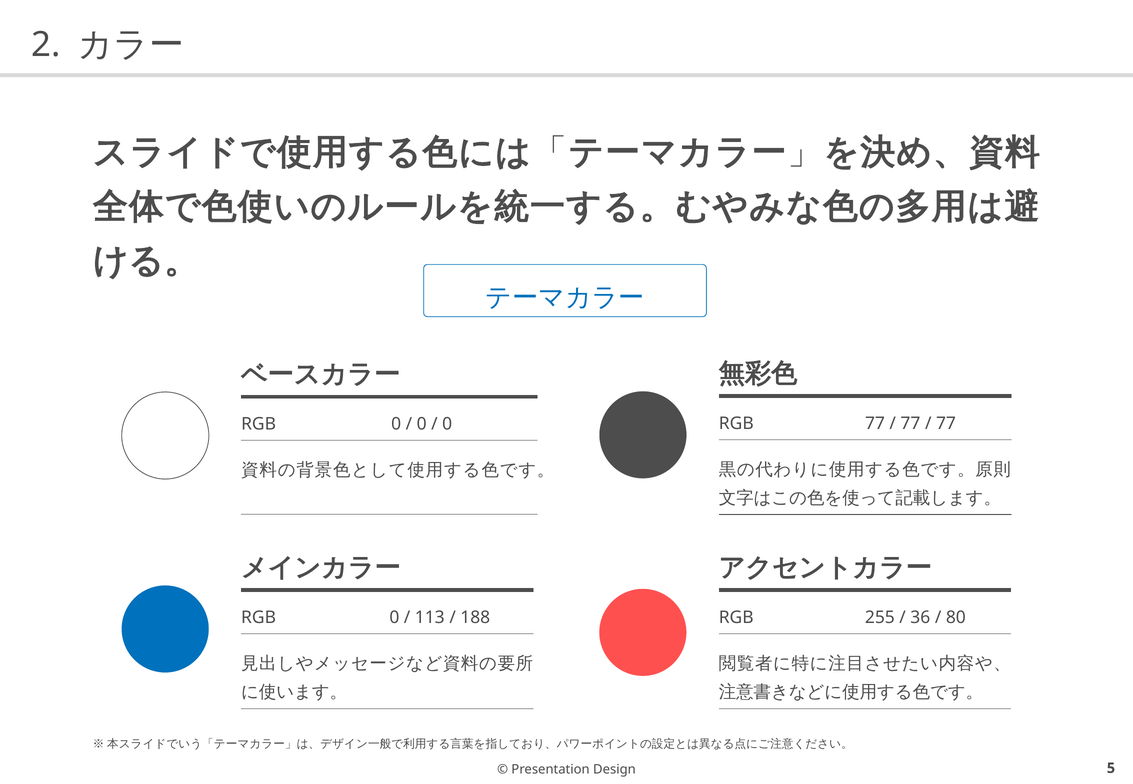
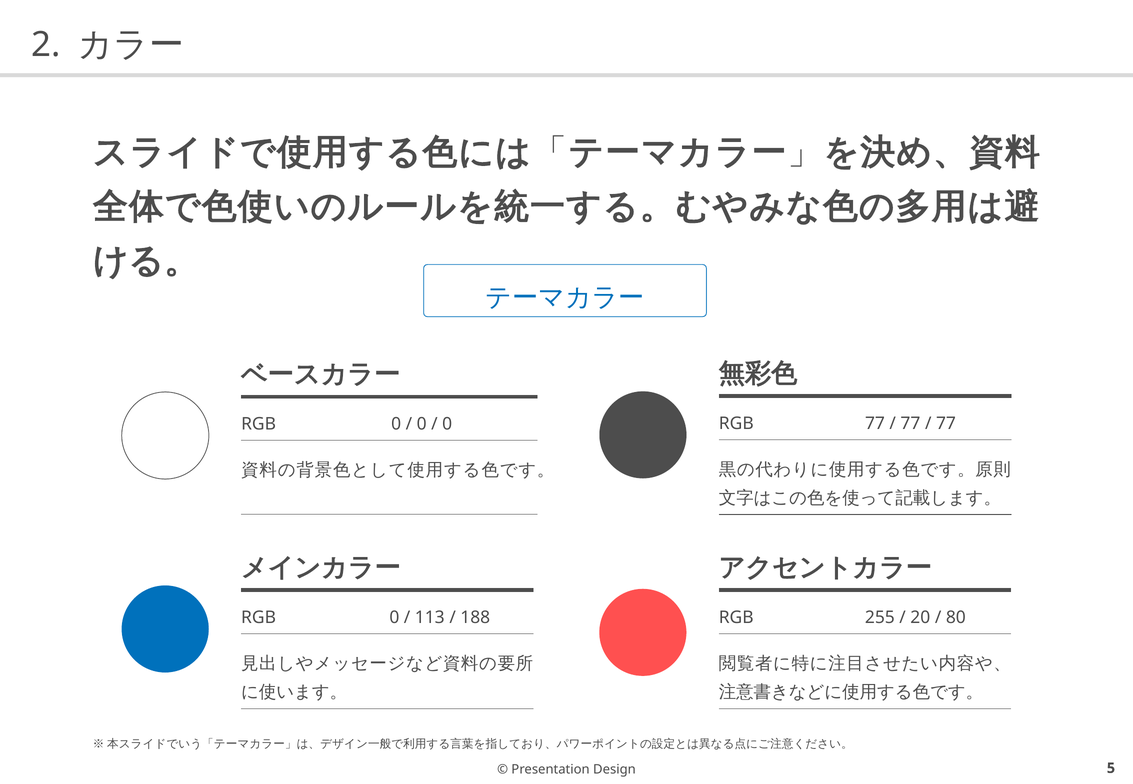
36: 36 -> 20
